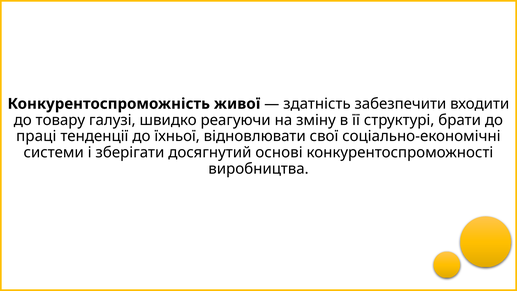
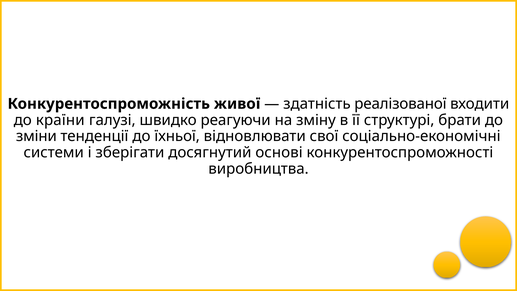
забезпечити: забезпечити -> реалізованої
товару: товару -> країни
праці: праці -> зміни
